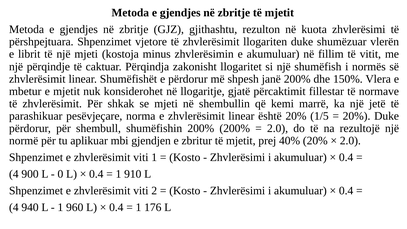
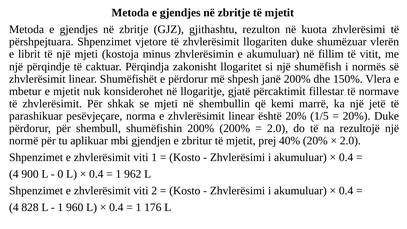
910: 910 -> 962
940: 940 -> 828
